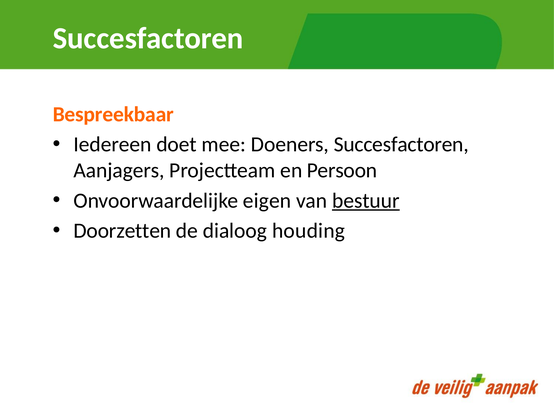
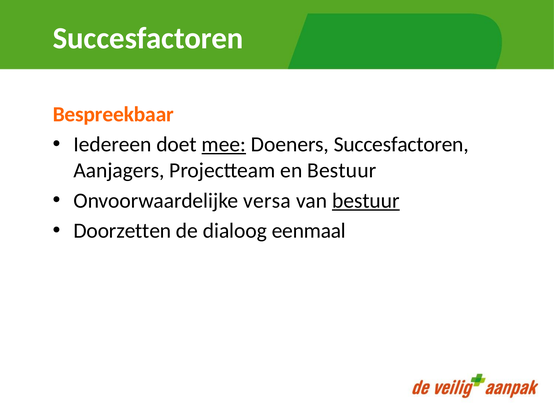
mee underline: none -> present
en Persoon: Persoon -> Bestuur
eigen: eigen -> versa
houding: houding -> eenmaal
